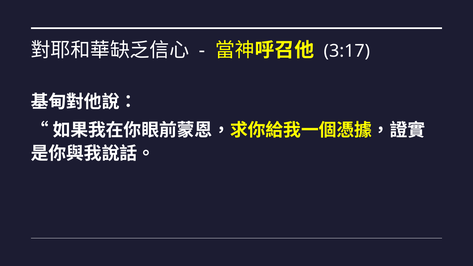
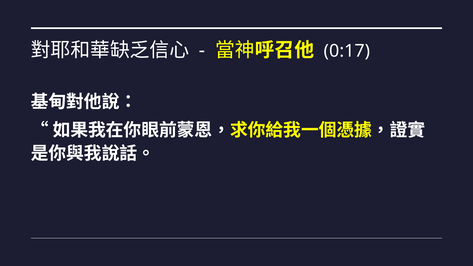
3:17: 3:17 -> 0:17
